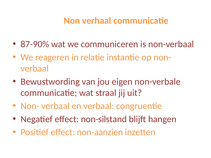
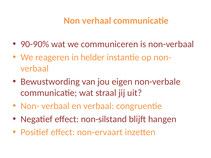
87-90%: 87-90% -> 90-90%
relatie: relatie -> helder
non-aanzien: non-aanzien -> non-ervaart
